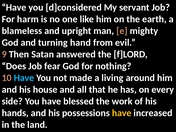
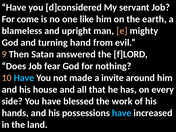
harm: harm -> come
living: living -> invite
have at (122, 113) colour: yellow -> light blue
